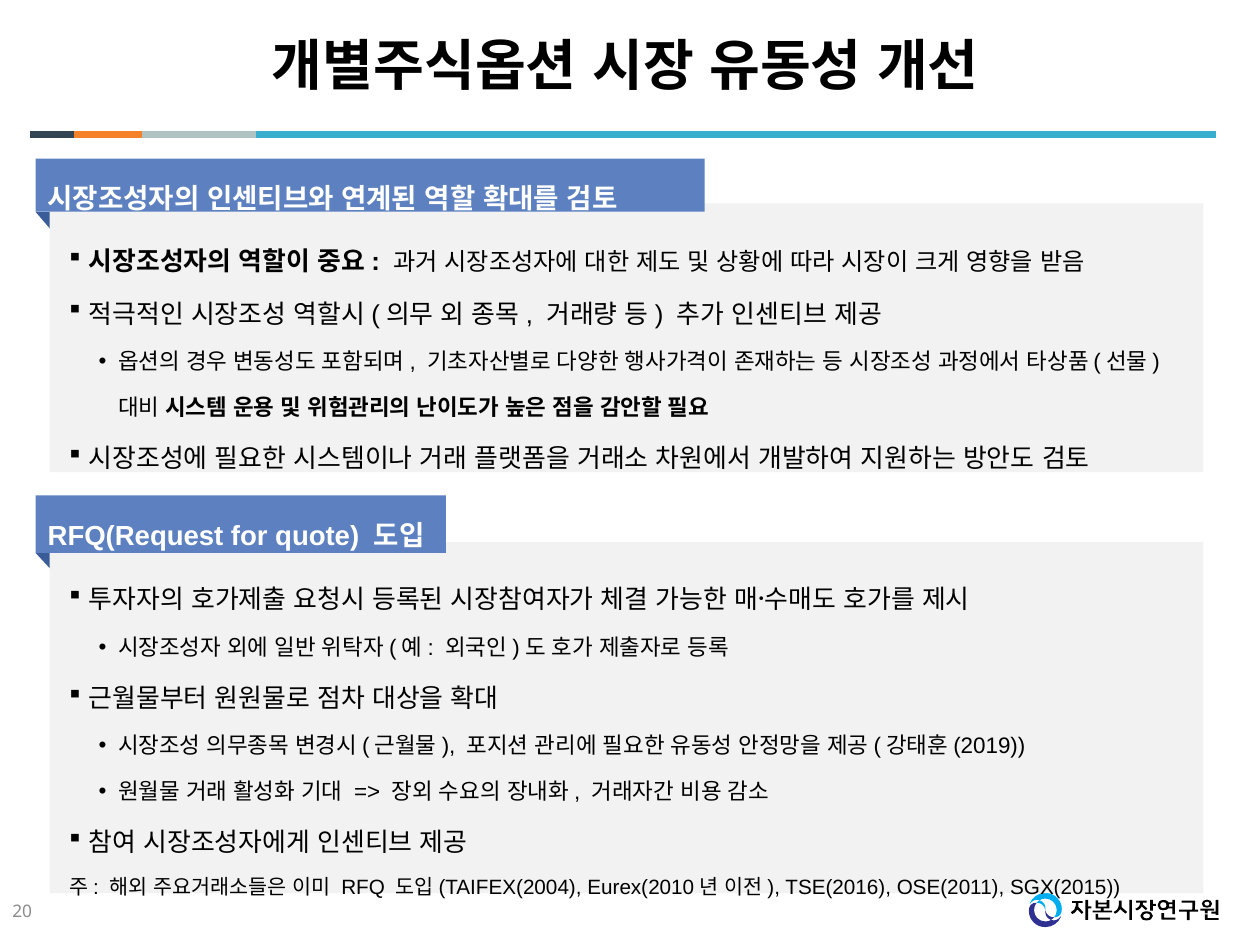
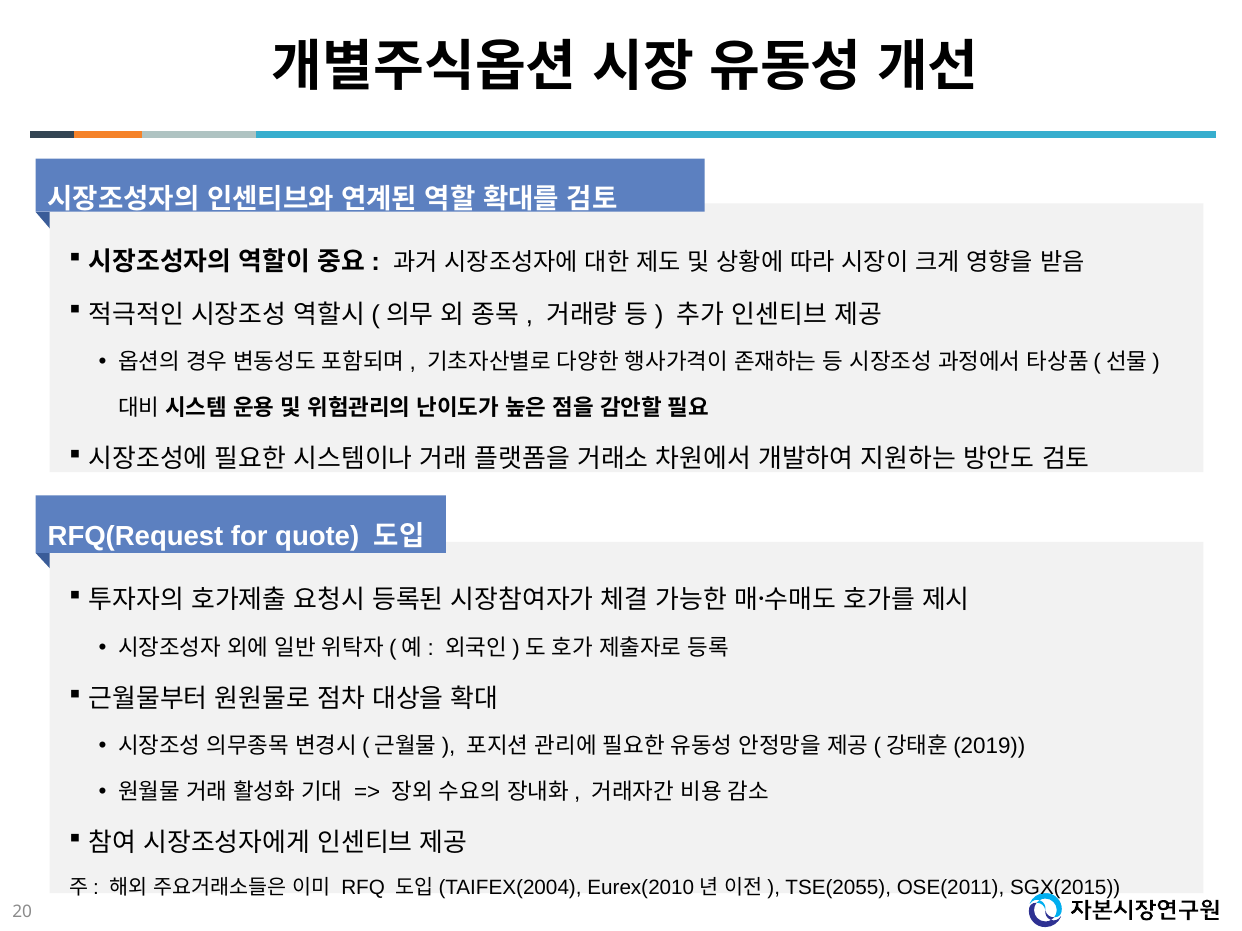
TSE(2016: TSE(2016 -> TSE(2055
